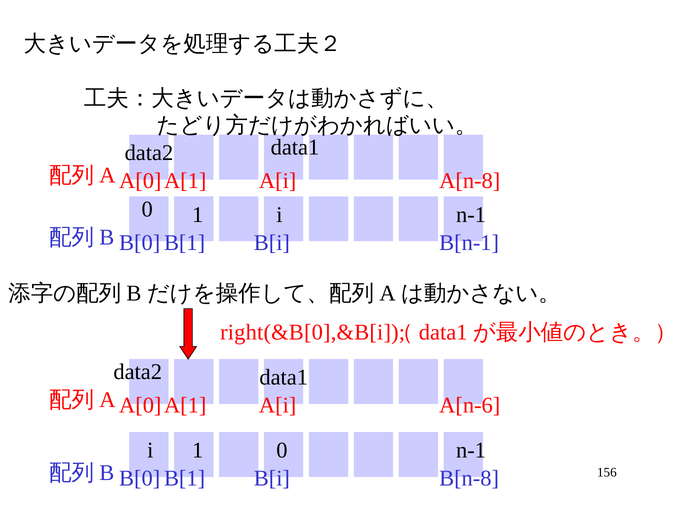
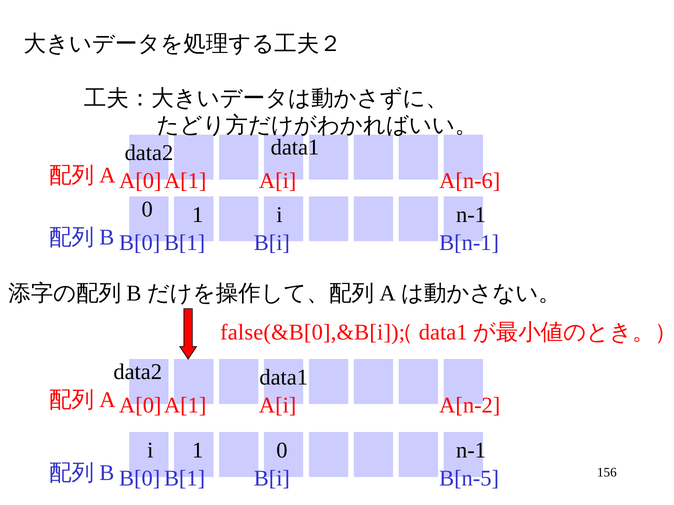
A[n-8: A[n-8 -> A[n-6
right(&B[0],&B[i: right(&B[0],&B[i -> false(&B[0],&B[i
A[n-6: A[n-6 -> A[n-2
B[n-8: B[n-8 -> B[n-5
